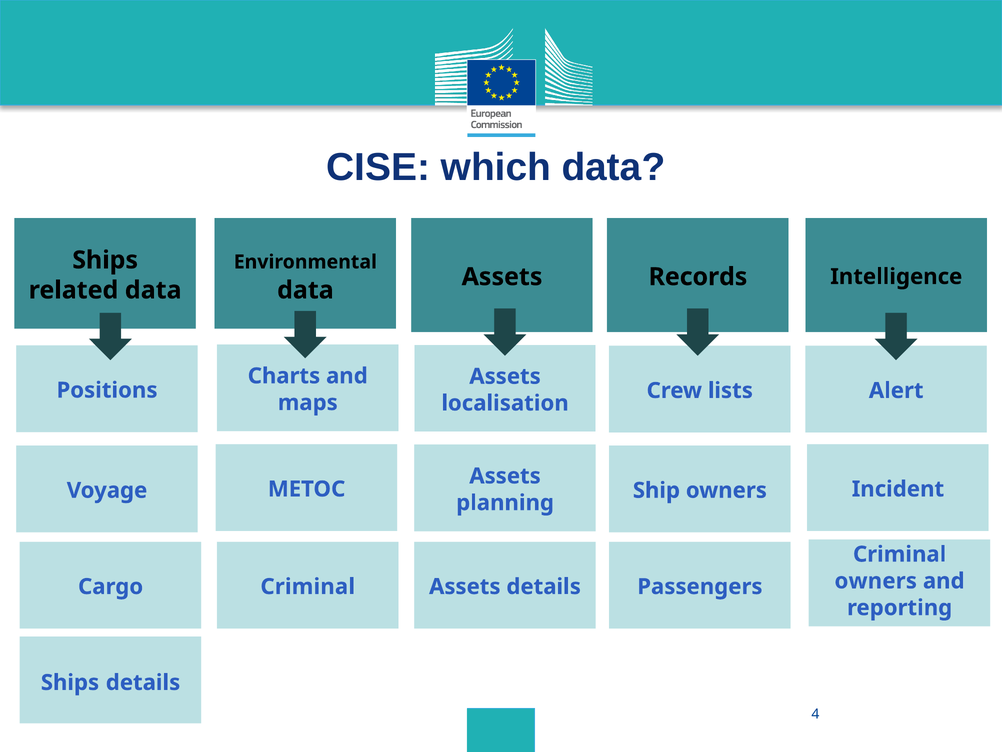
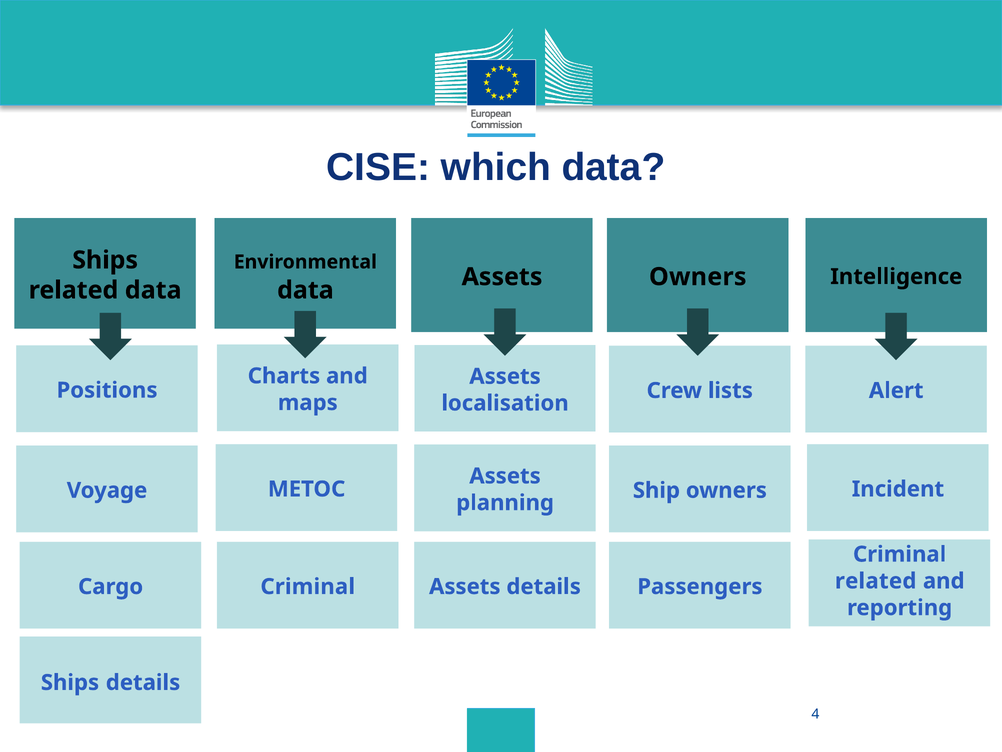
Assets Records: Records -> Owners
owners at (876, 581): owners -> related
